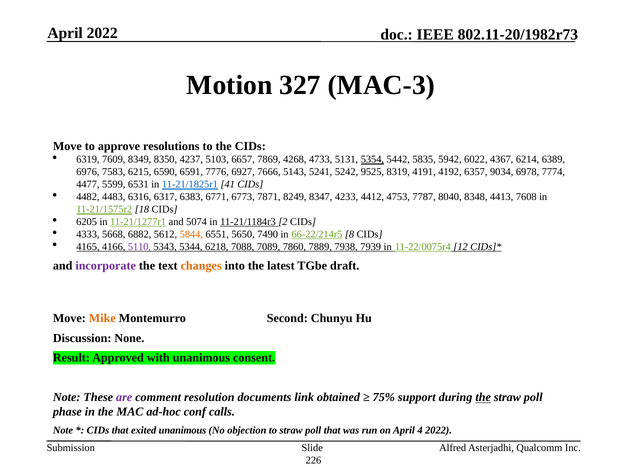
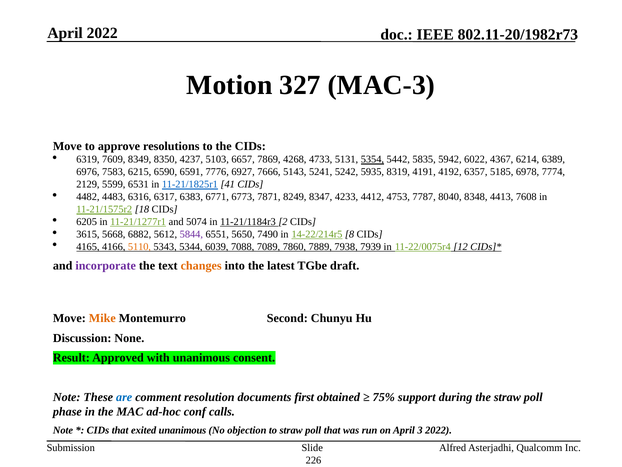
9525: 9525 -> 5935
9034: 9034 -> 5185
4477: 4477 -> 2129
4333: 4333 -> 3615
5844 colour: orange -> purple
66-22/214r5: 66-22/214r5 -> 14-22/214r5
5110 colour: purple -> orange
6218: 6218 -> 6039
are colour: purple -> blue
link: link -> first
the at (483, 397) underline: present -> none
4: 4 -> 3
